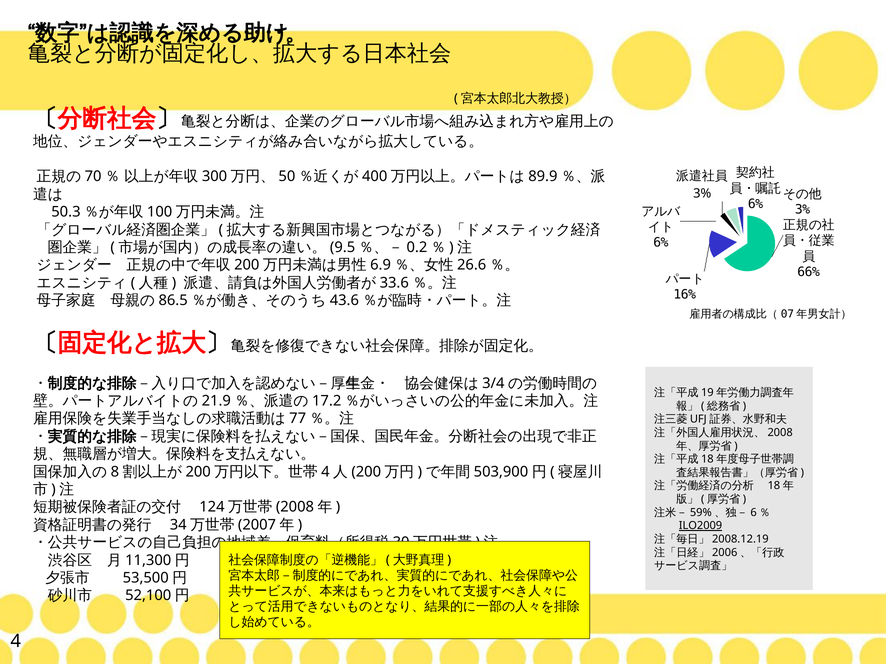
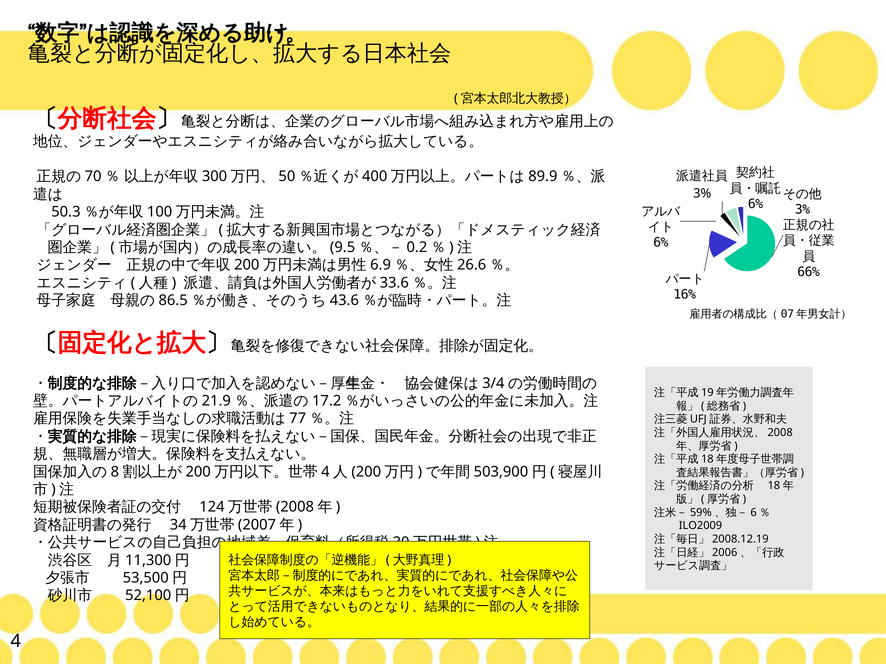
ILO2009 underline: present -> none
